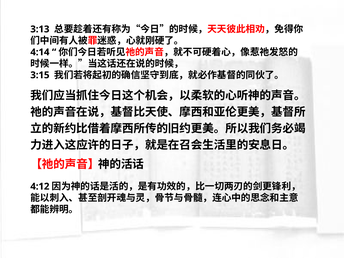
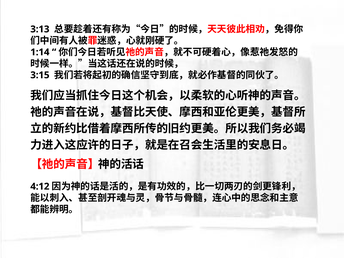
4:14: 4:14 -> 1:14
